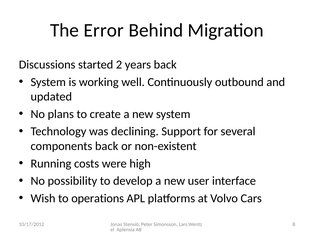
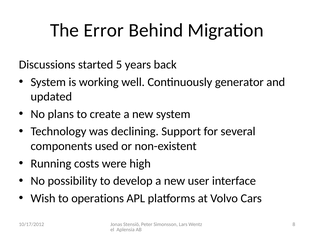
2: 2 -> 5
outbound: outbound -> generator
components back: back -> used
